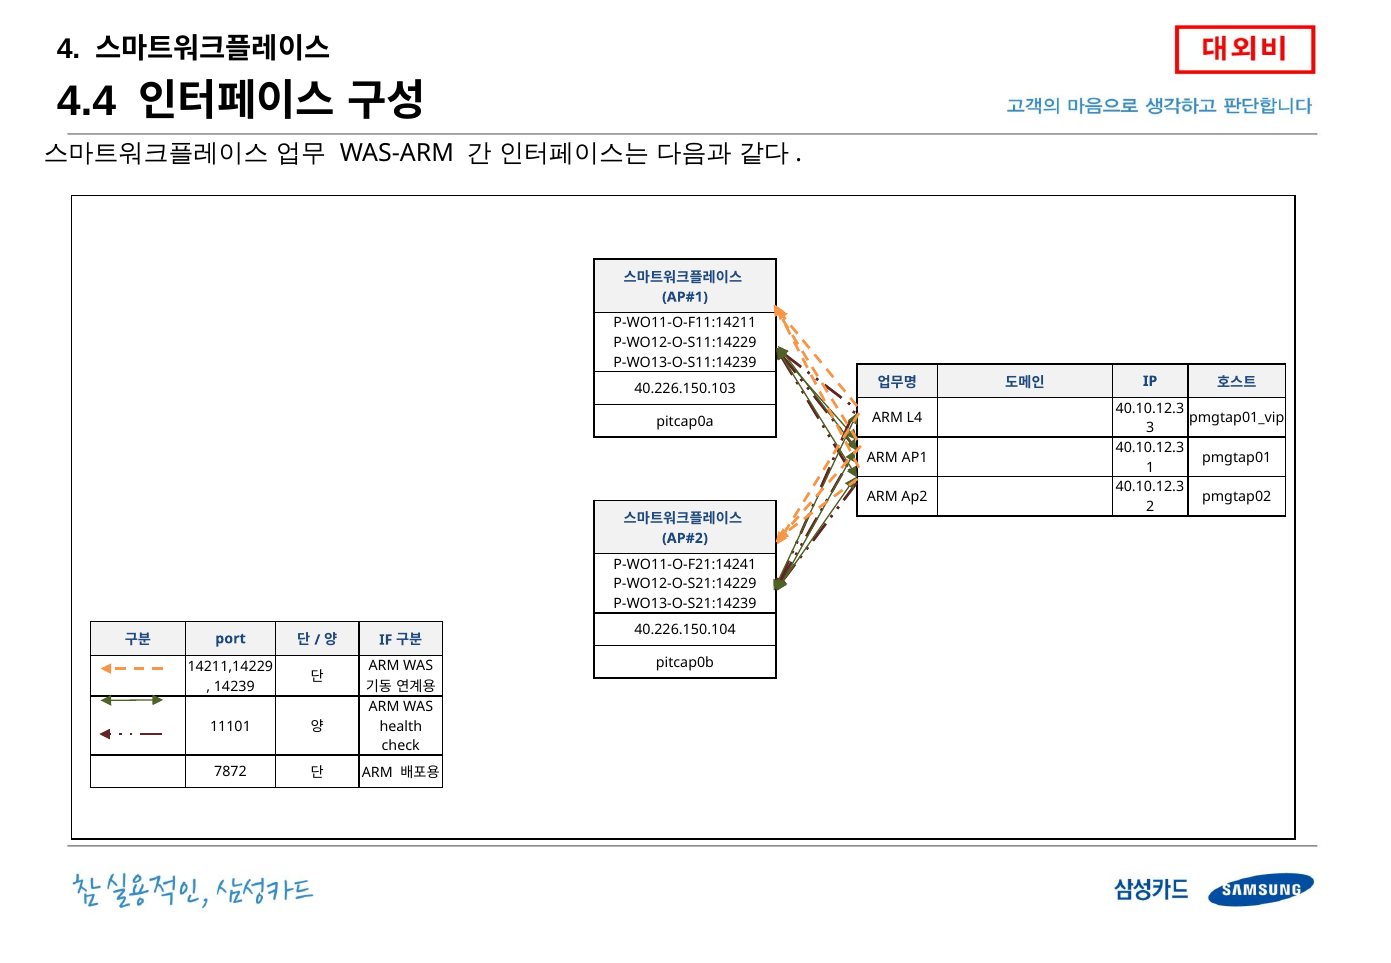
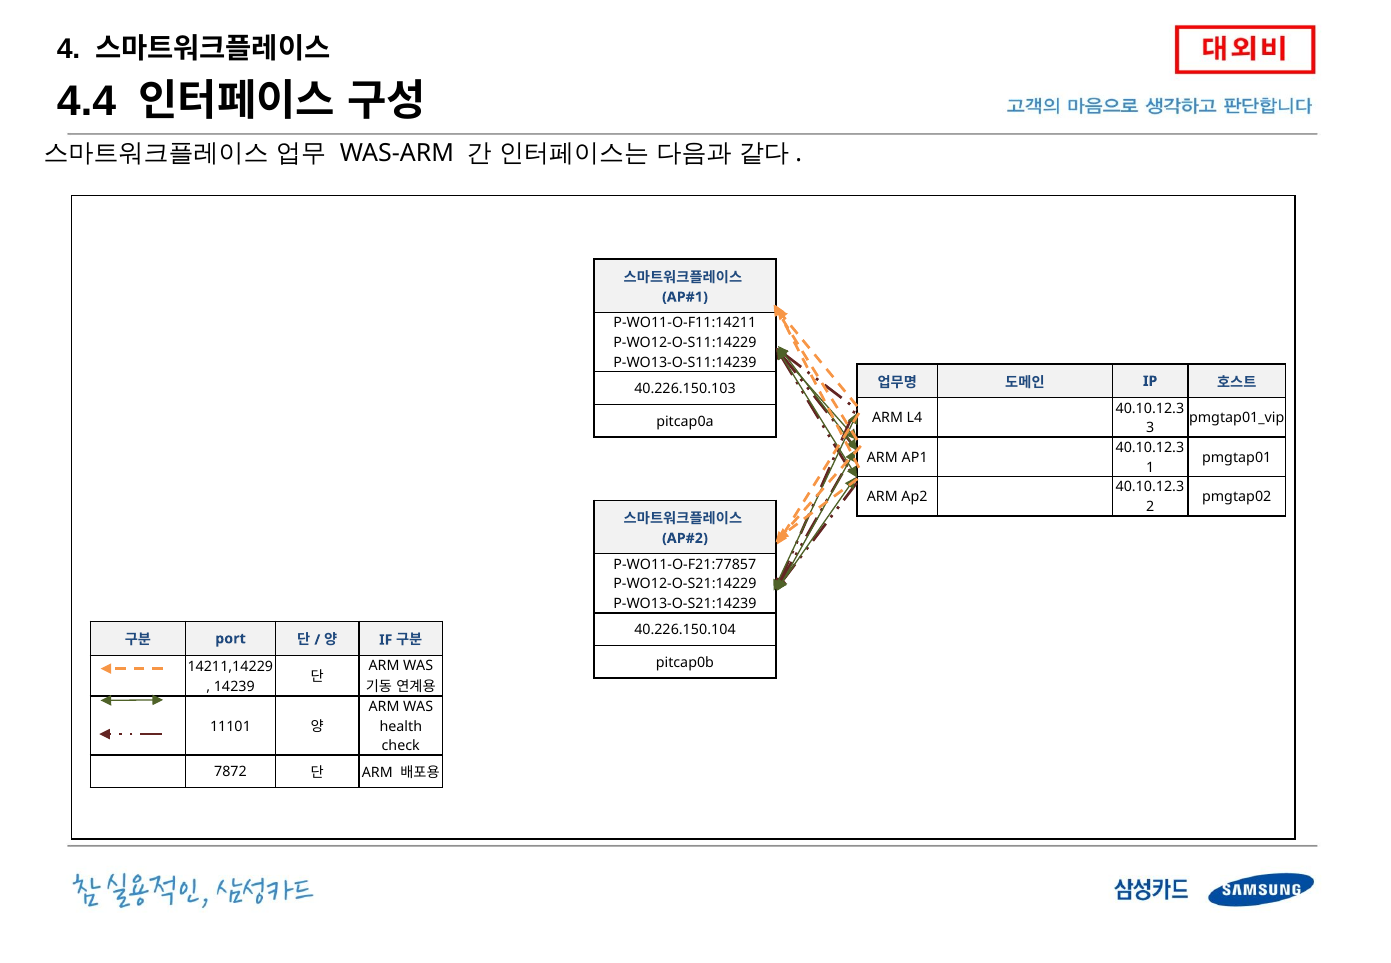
P-WO11-O-F21:14241: P-WO11-O-F21:14241 -> P-WO11-O-F21:77857
